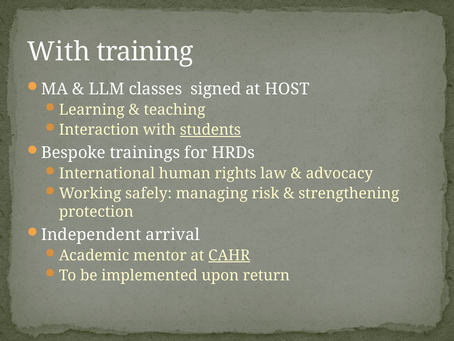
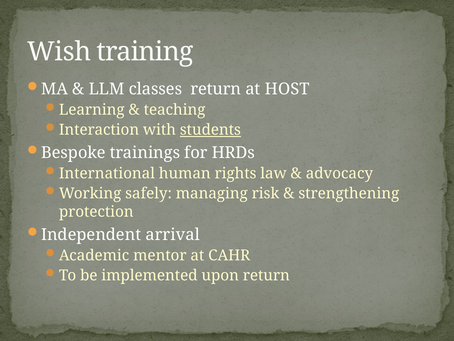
With at (59, 52): With -> Wish
classes signed: signed -> return
CAHR underline: present -> none
